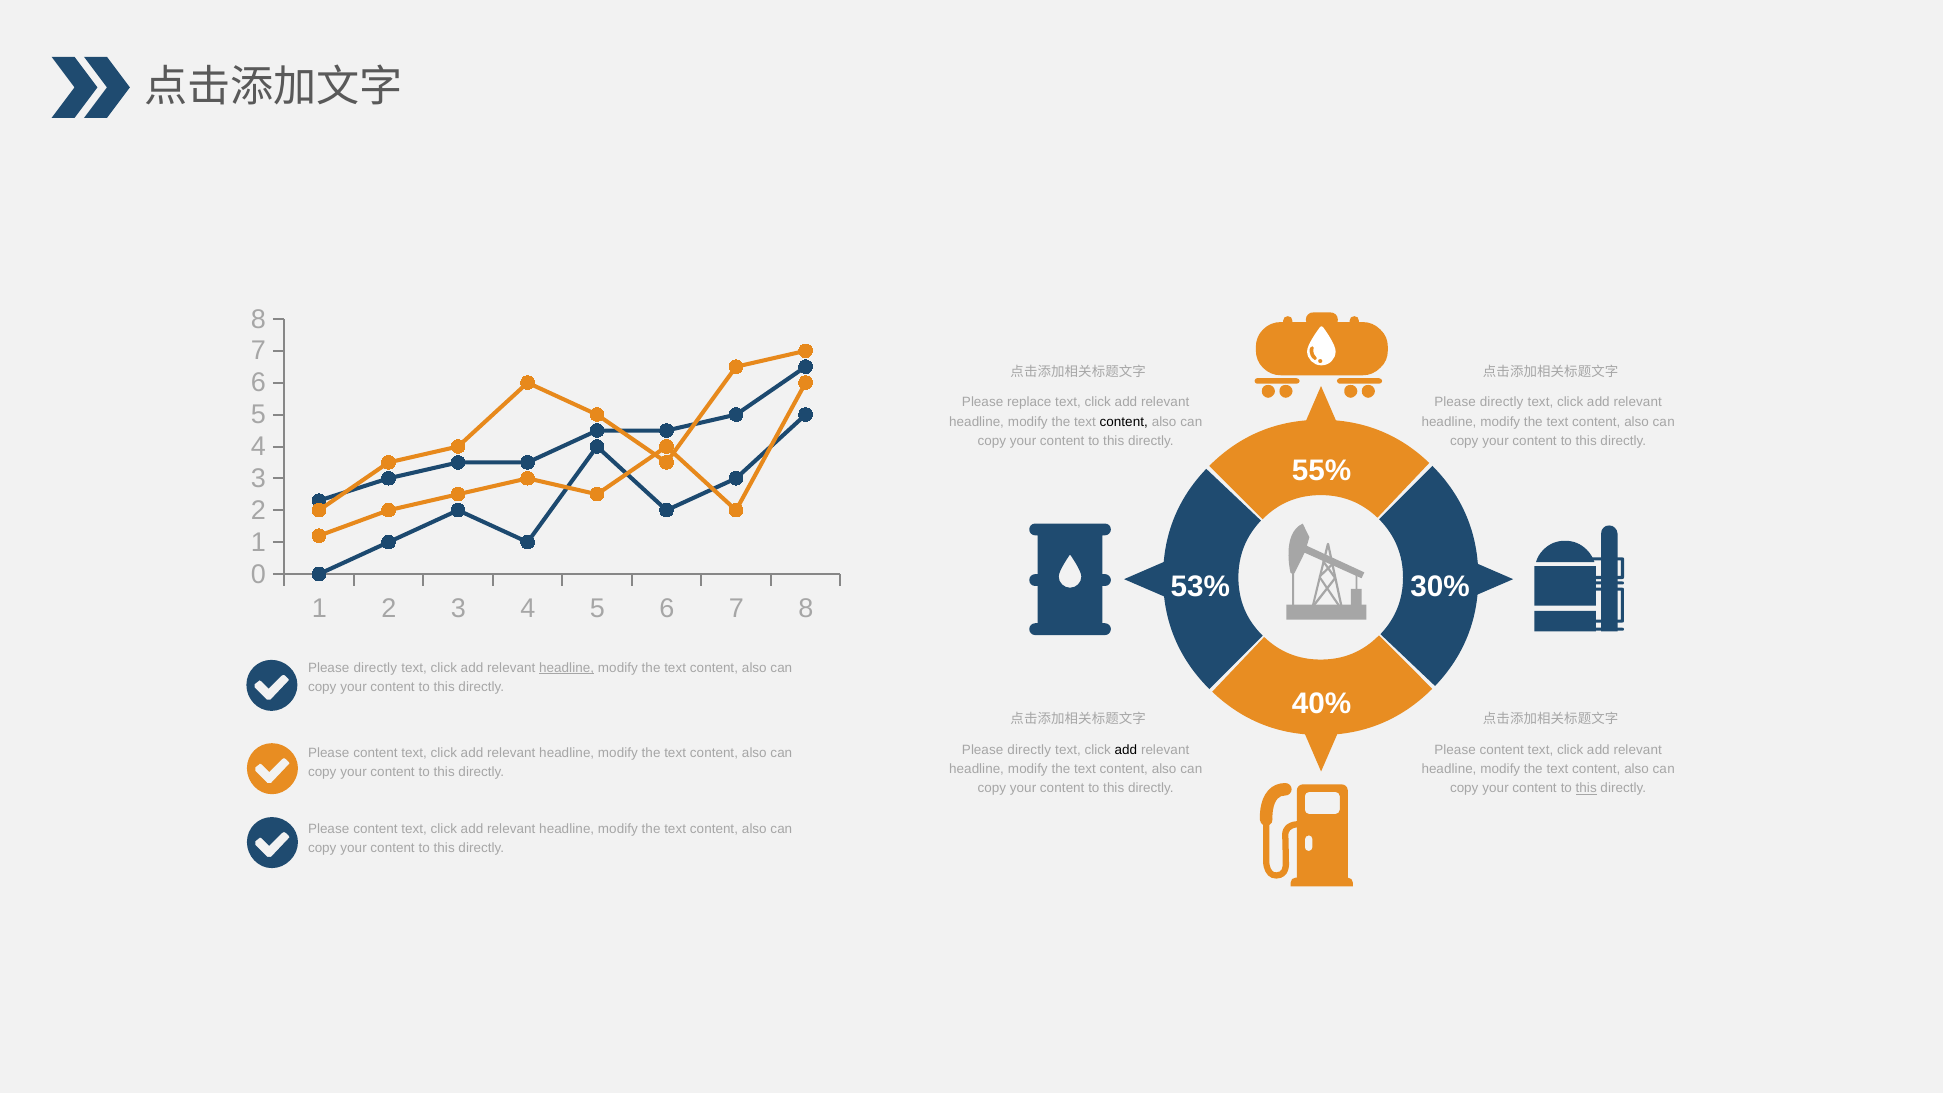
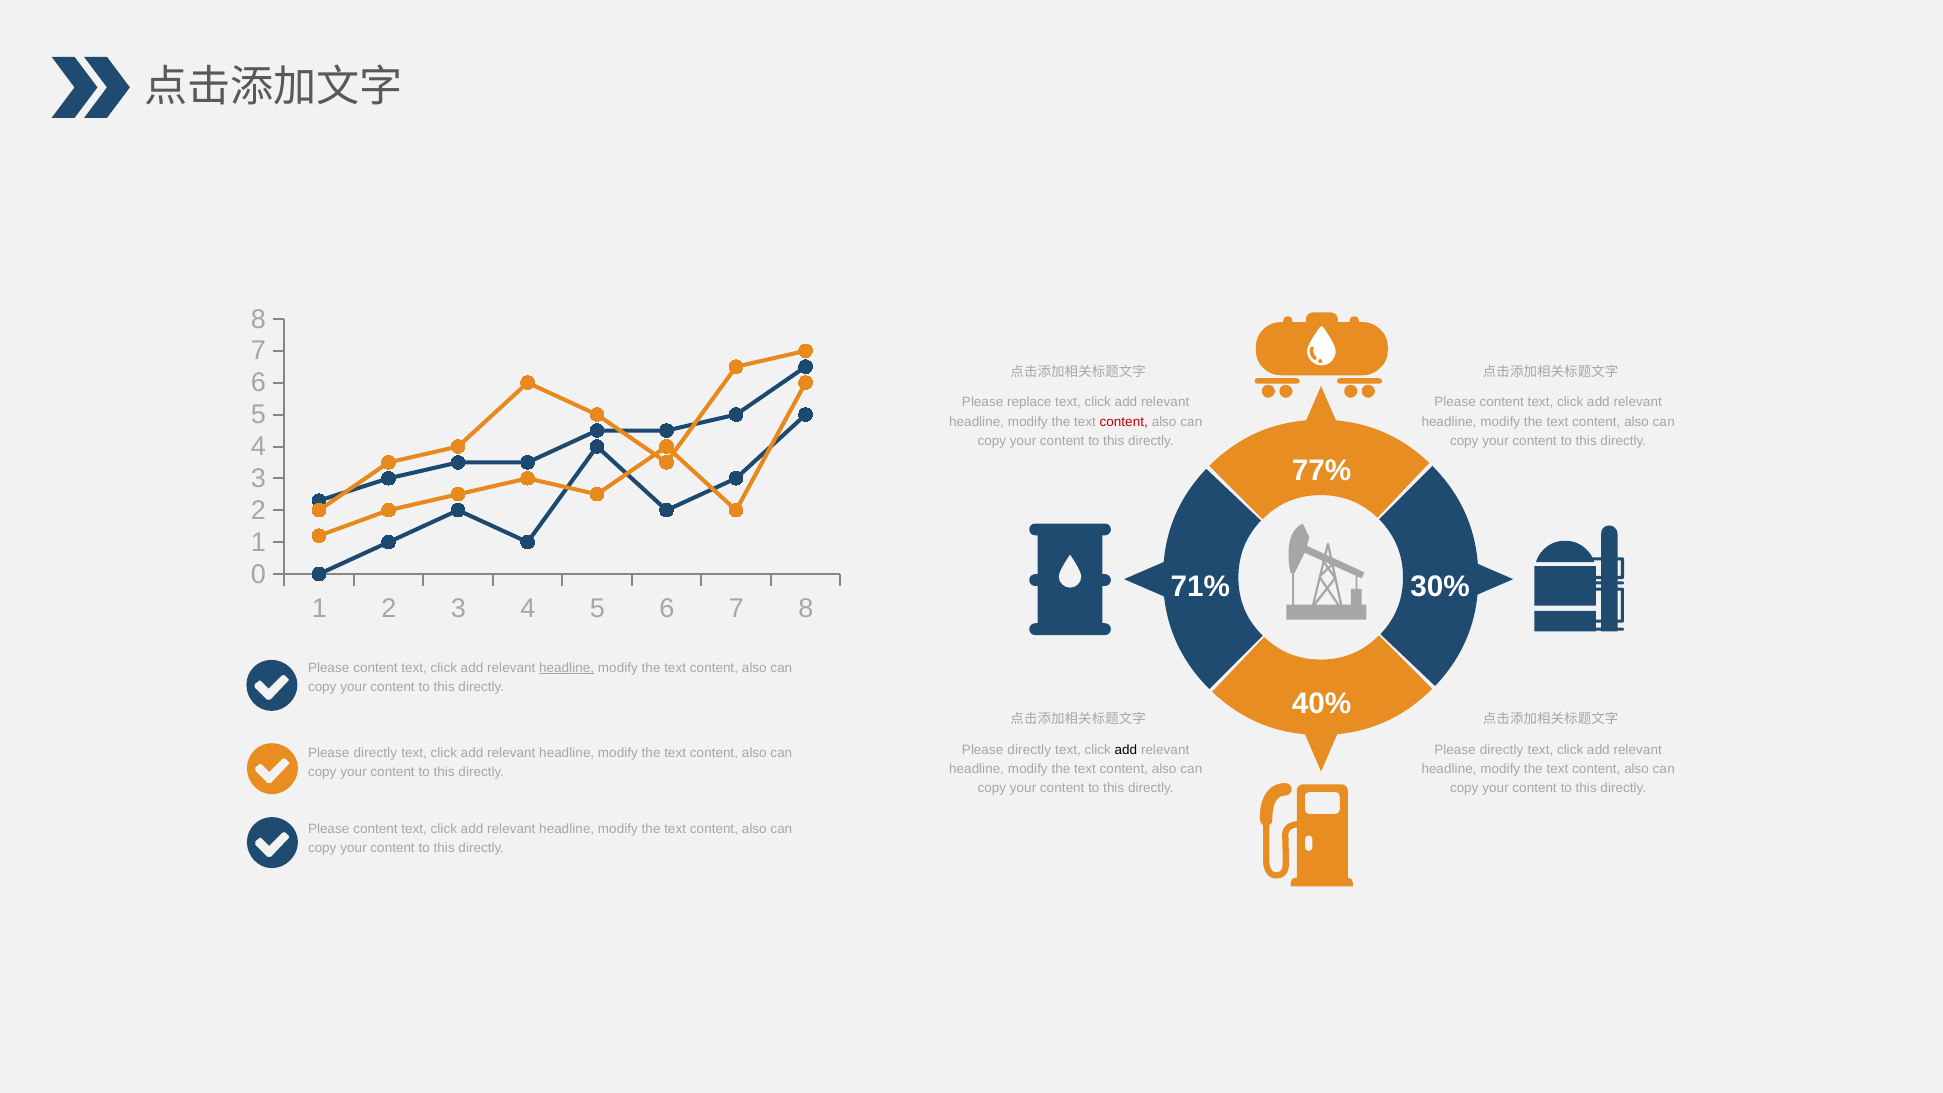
directly at (1502, 402): directly -> content
content at (1124, 422) colour: black -> red
55%: 55% -> 77%
53%: 53% -> 71%
directly at (375, 668): directly -> content
content at (1502, 750): content -> directly
content at (375, 753): content -> directly
this at (1586, 788) underline: present -> none
